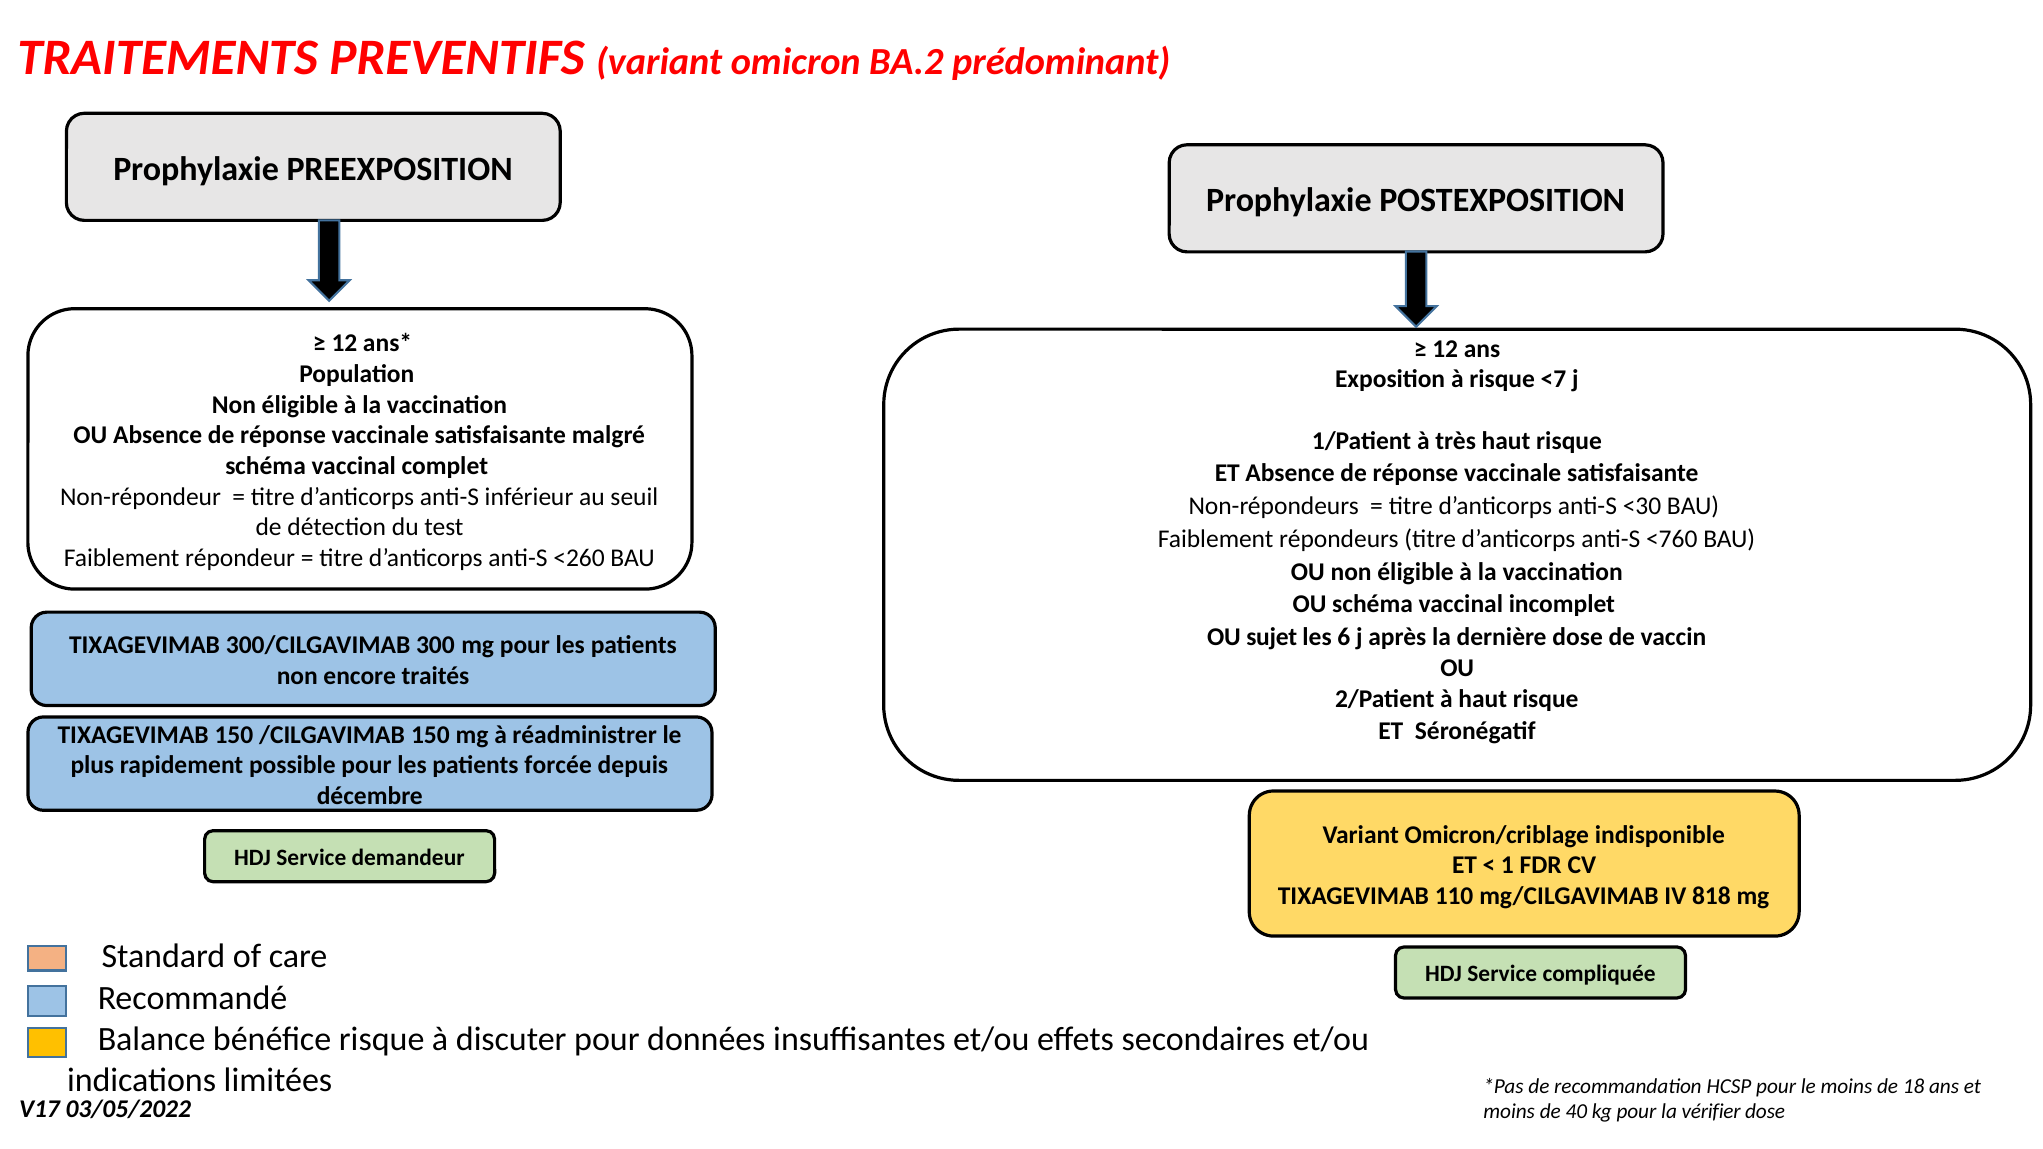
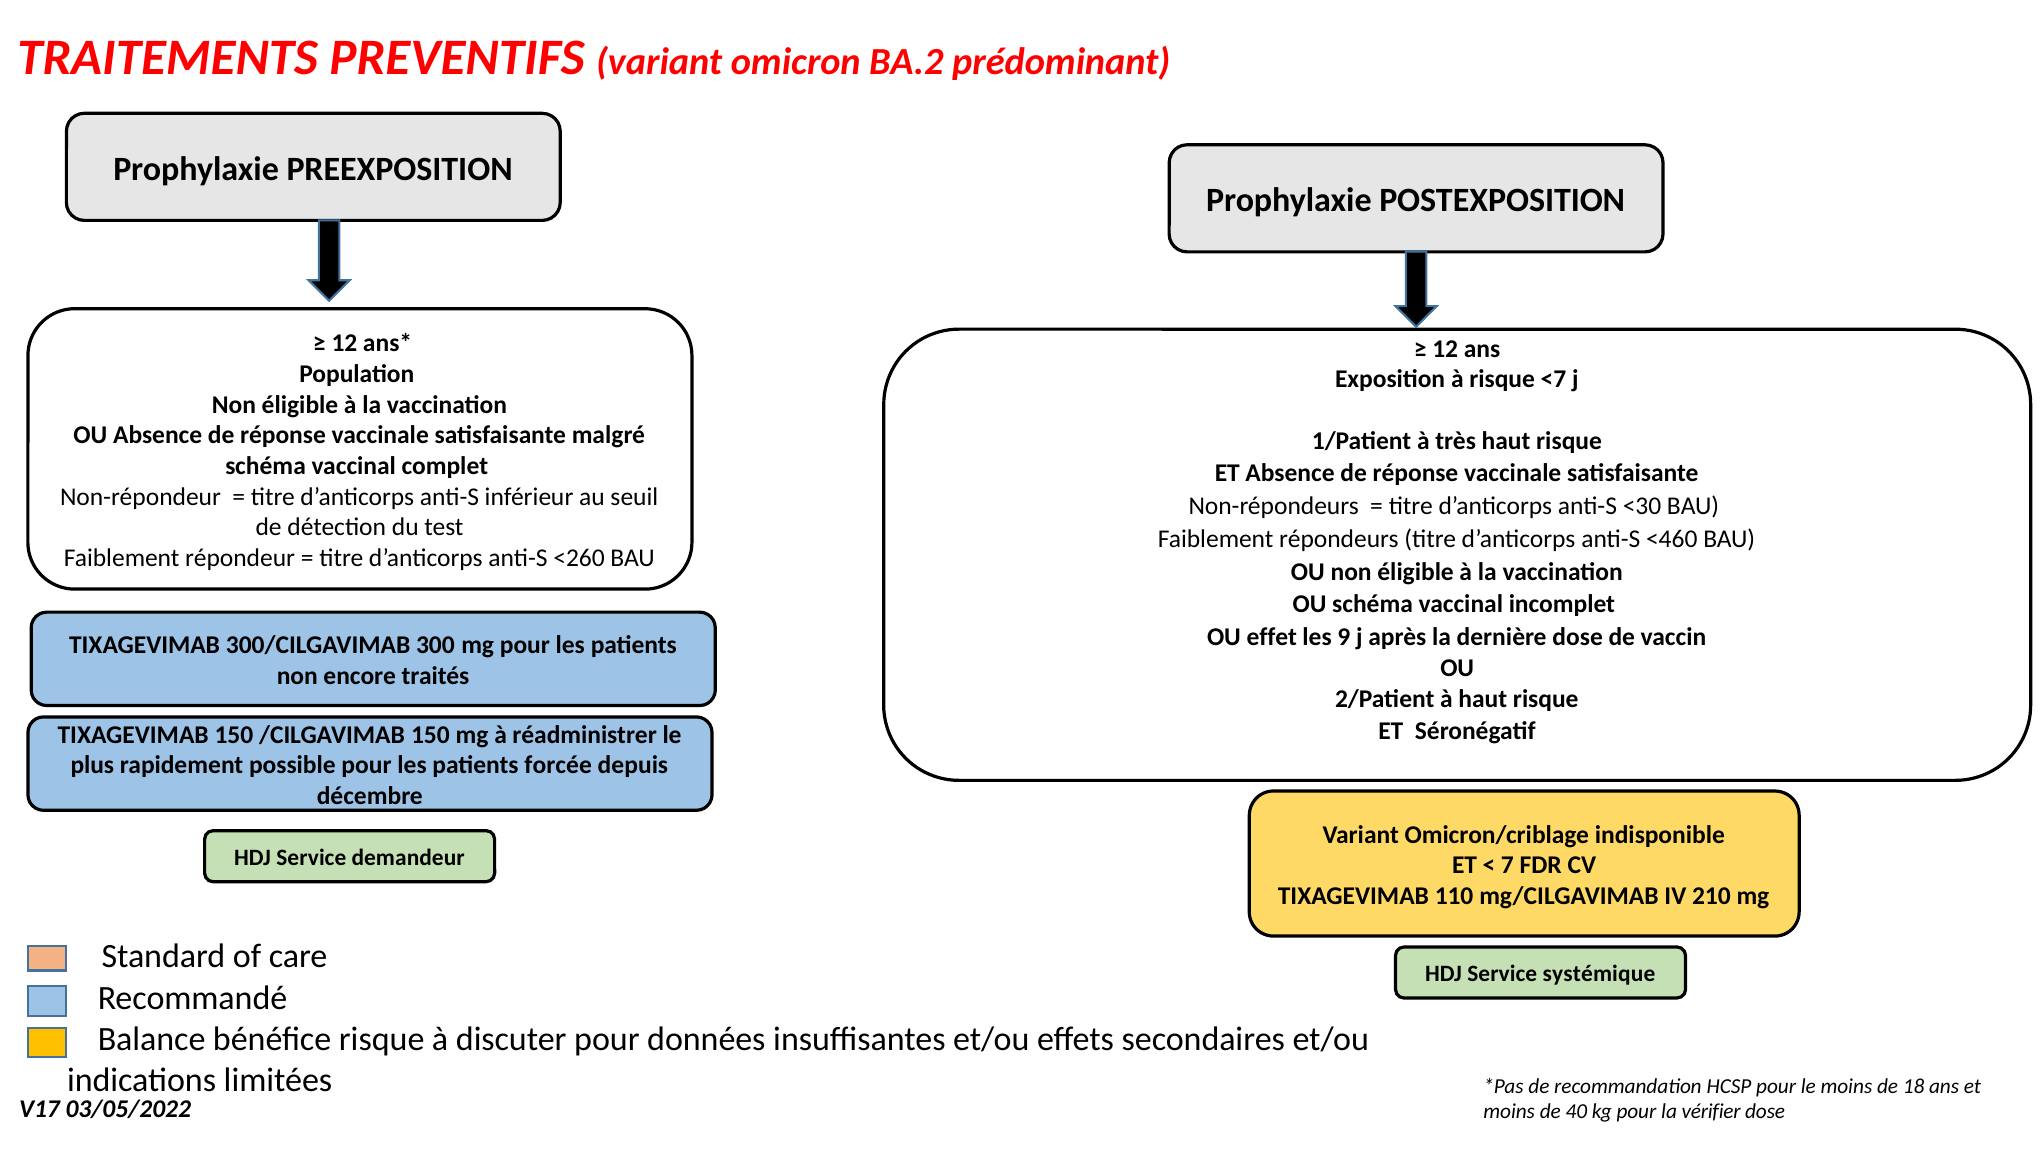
<760: <760 -> <460
sujet: sujet -> effet
6: 6 -> 9
1: 1 -> 7
818: 818 -> 210
compliquée: compliquée -> systémique
